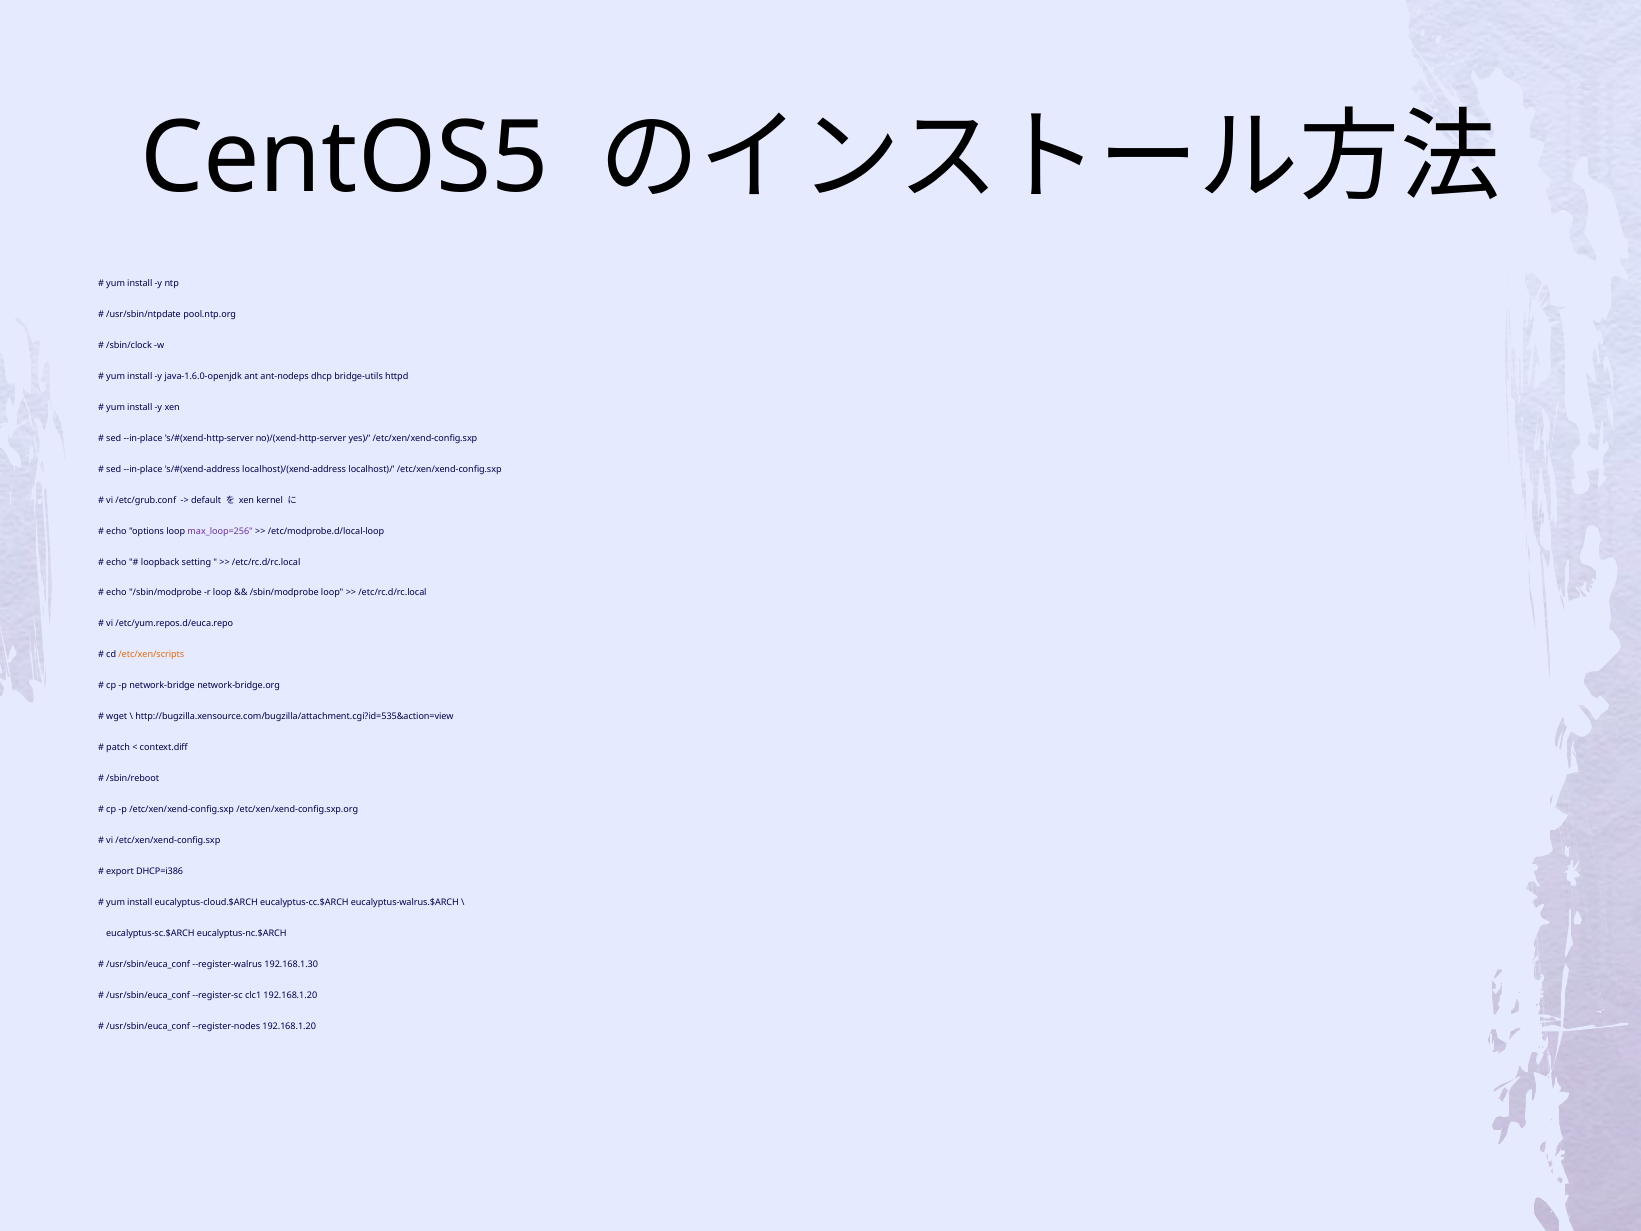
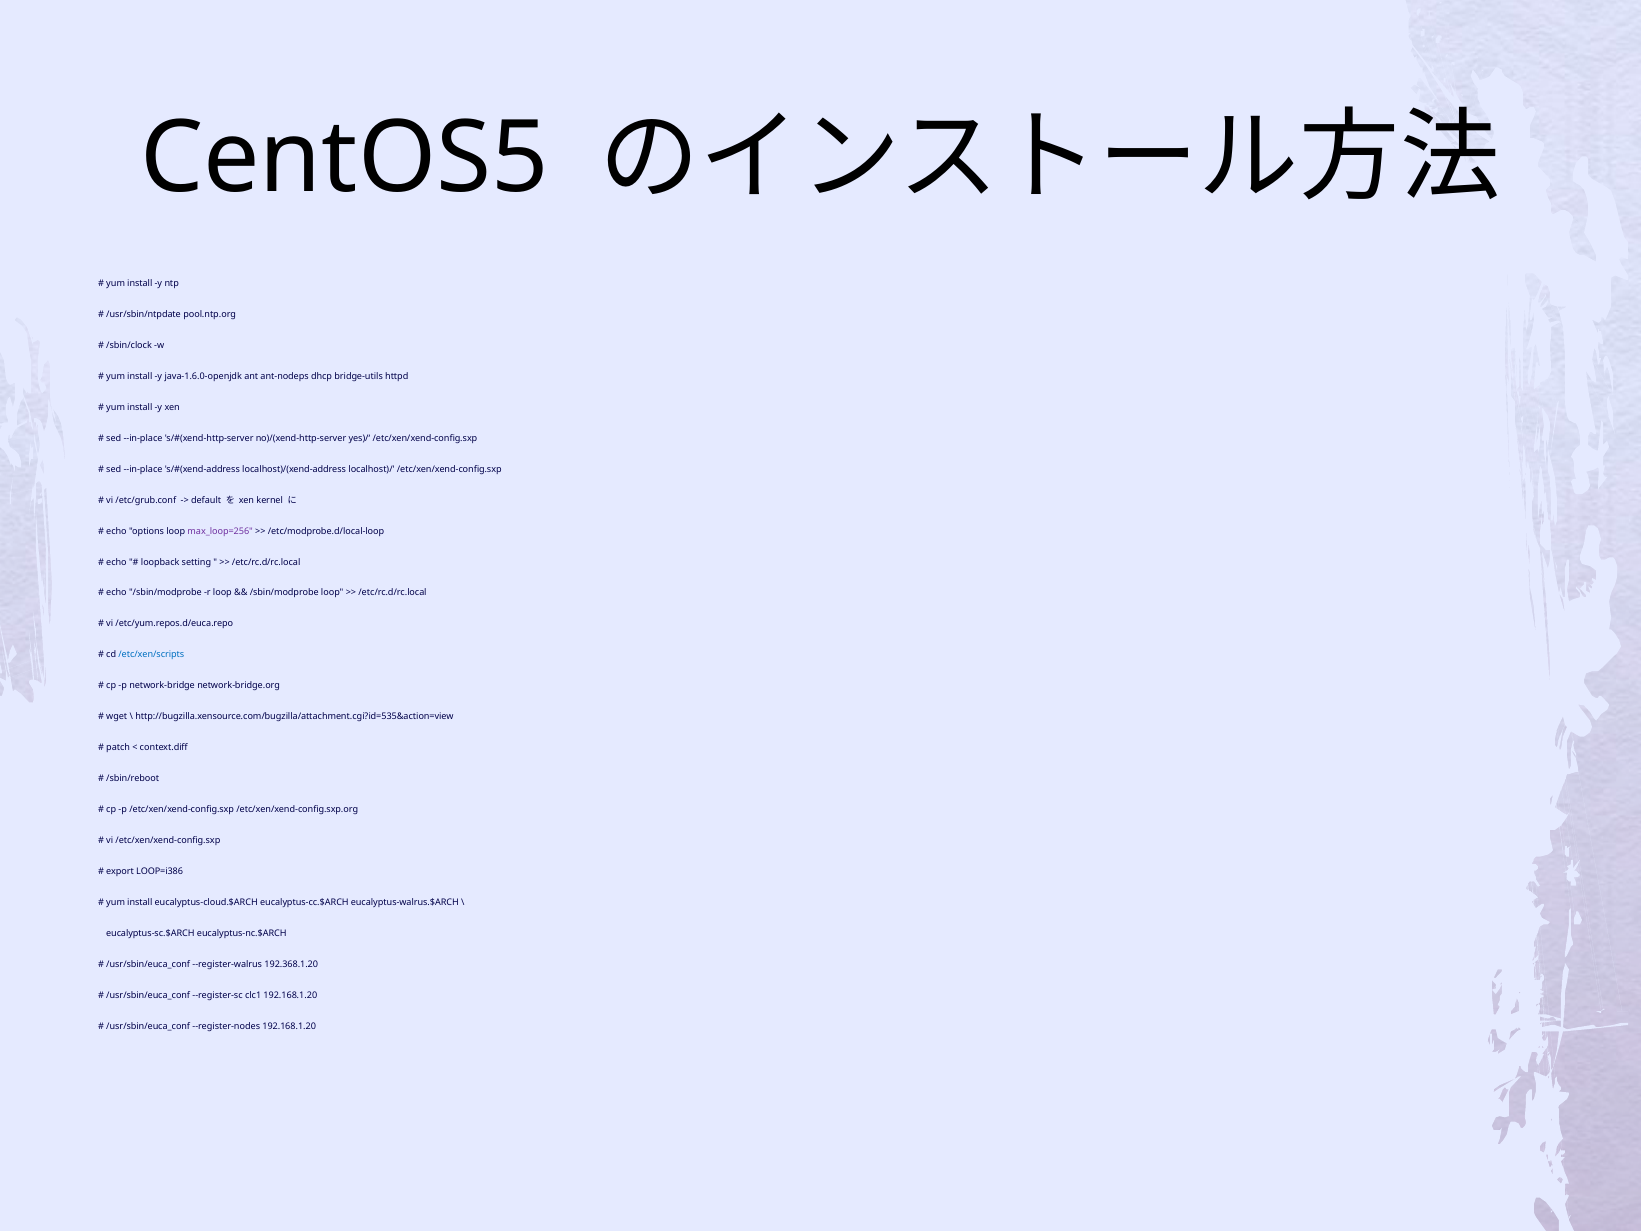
/etc/xen/scripts colour: orange -> blue
DHCP=i386: DHCP=i386 -> LOOP=i386
192.168.1.30: 192.168.1.30 -> 192.368.1.20
